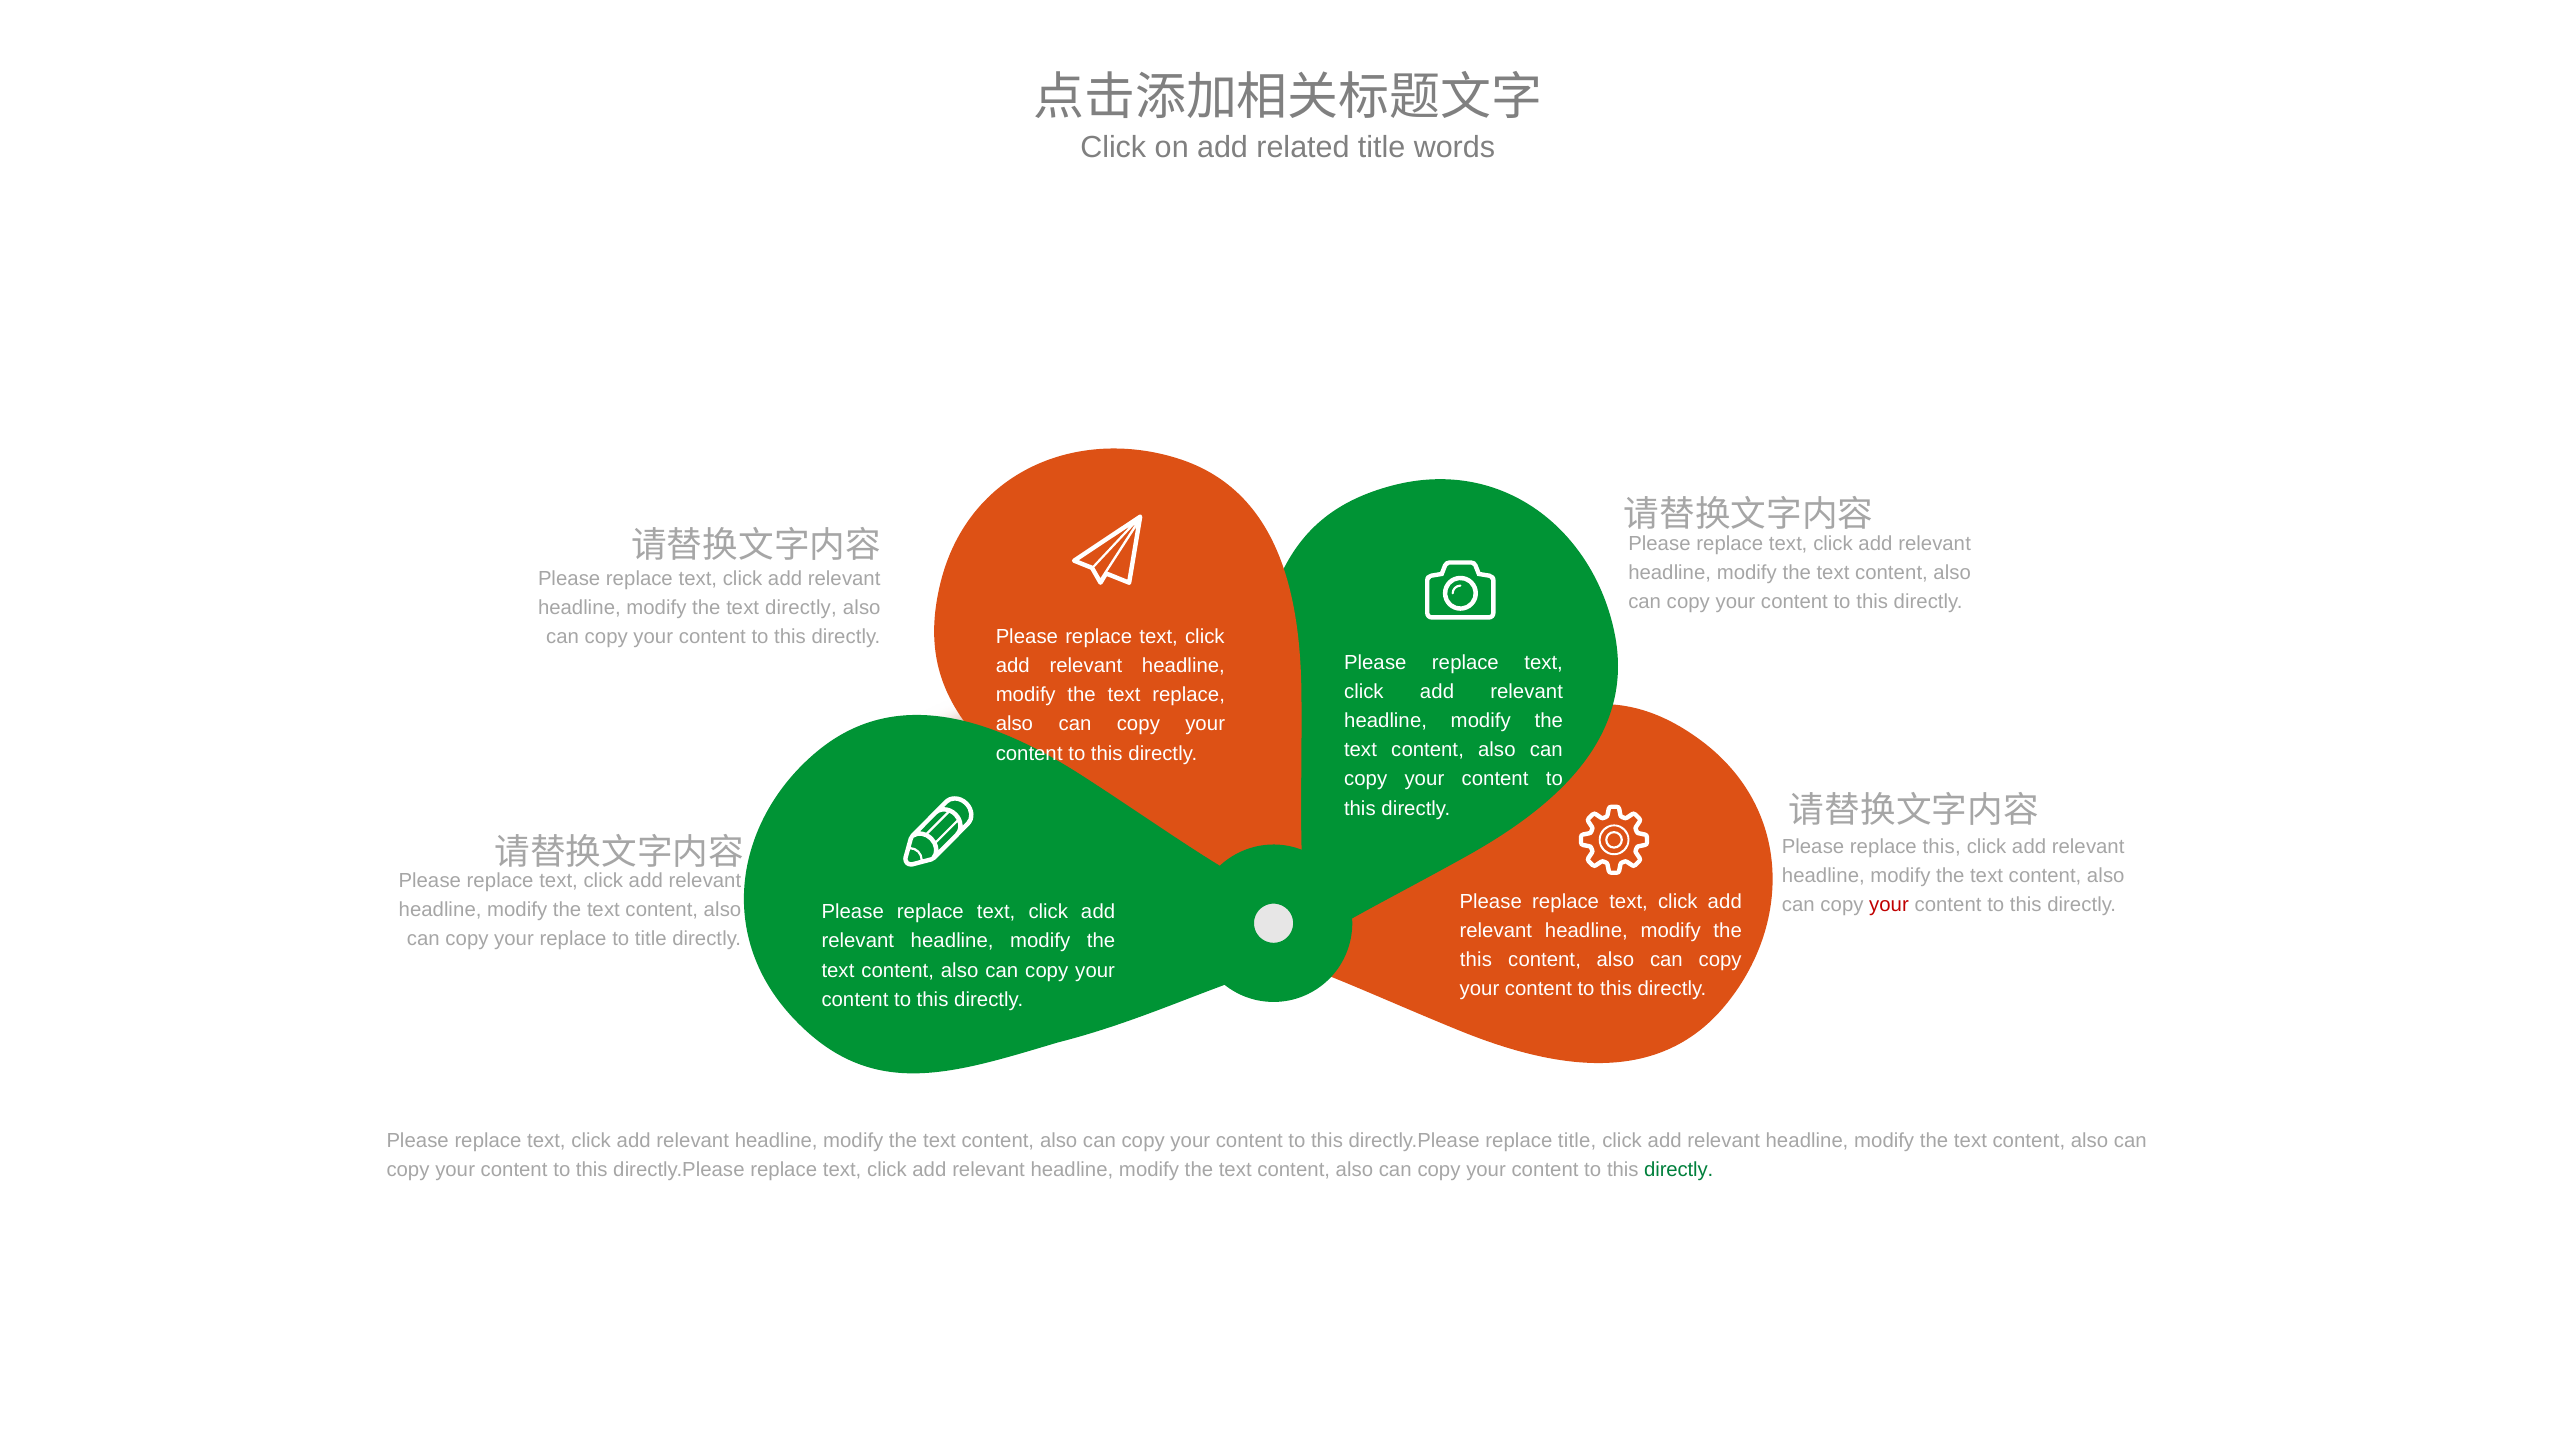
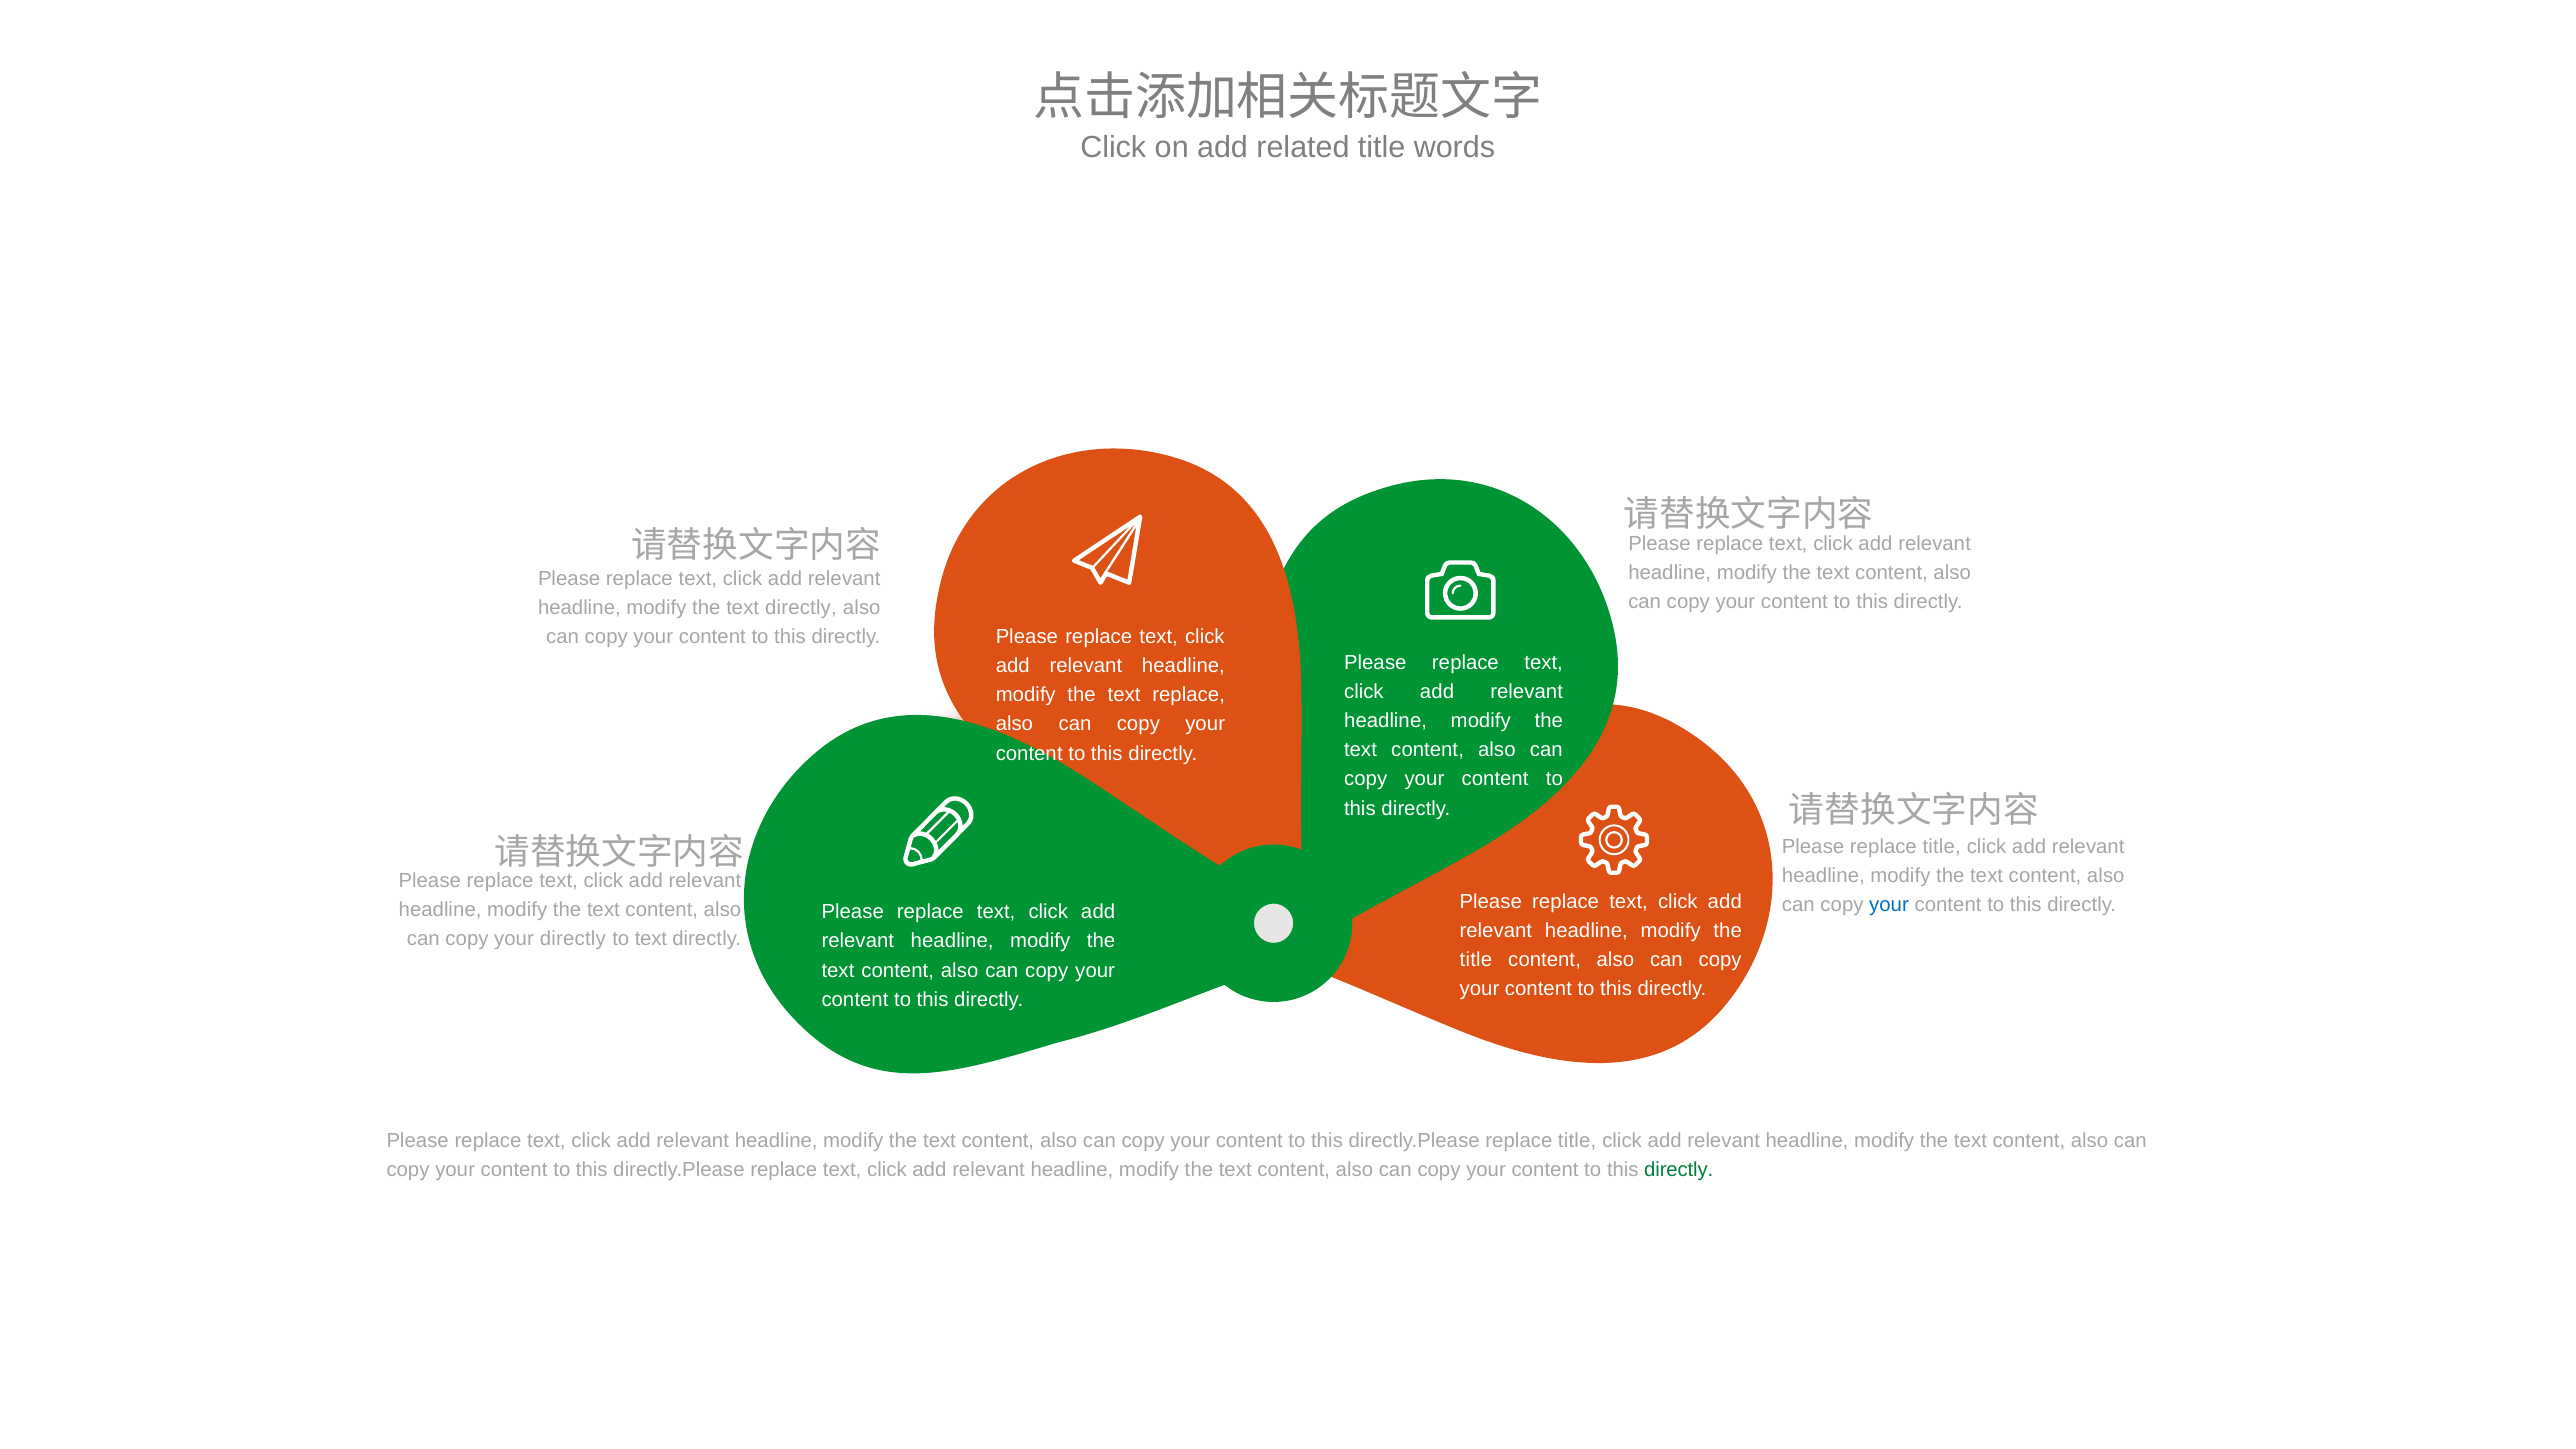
this at (1942, 847): this -> title
your at (1889, 905) colour: red -> blue
your replace: replace -> directly
to title: title -> text
this at (1476, 960): this -> title
